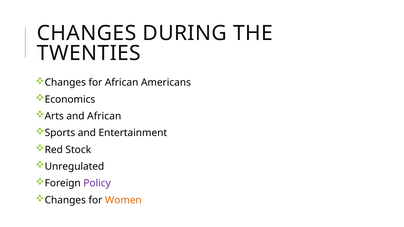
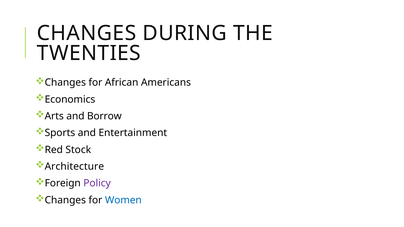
and African: African -> Borrow
Unregulated: Unregulated -> Architecture
Women colour: orange -> blue
